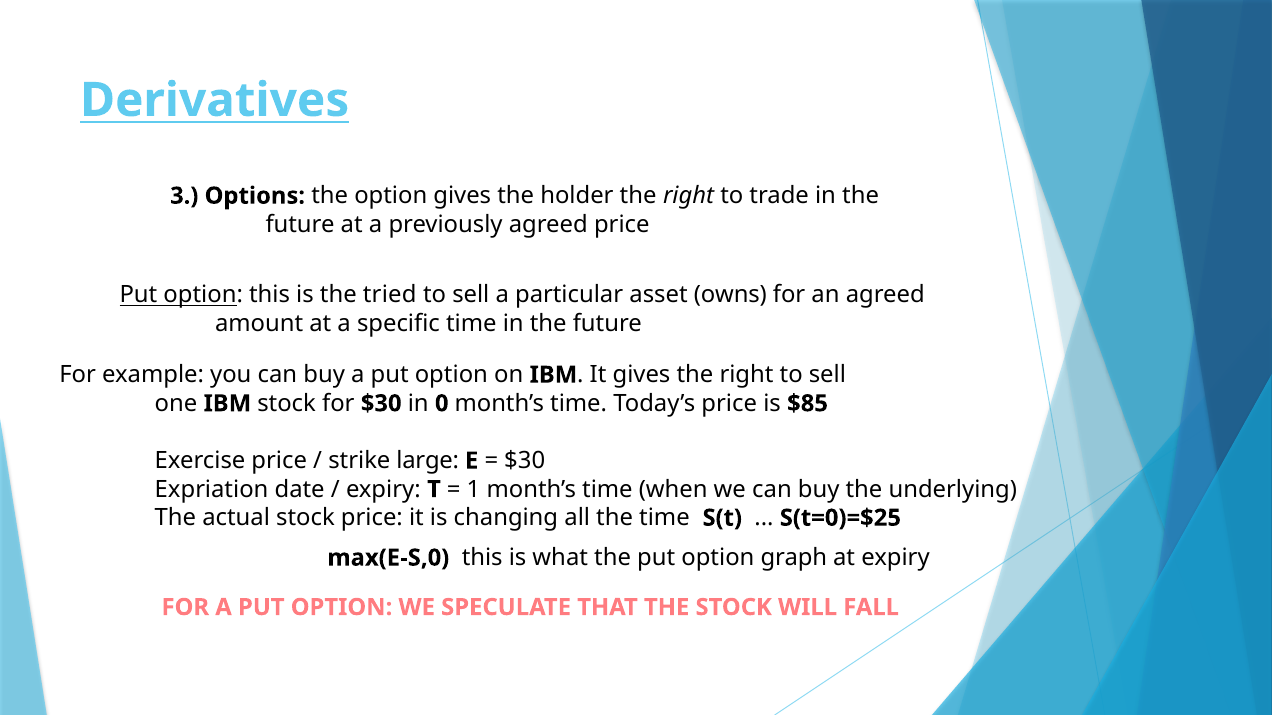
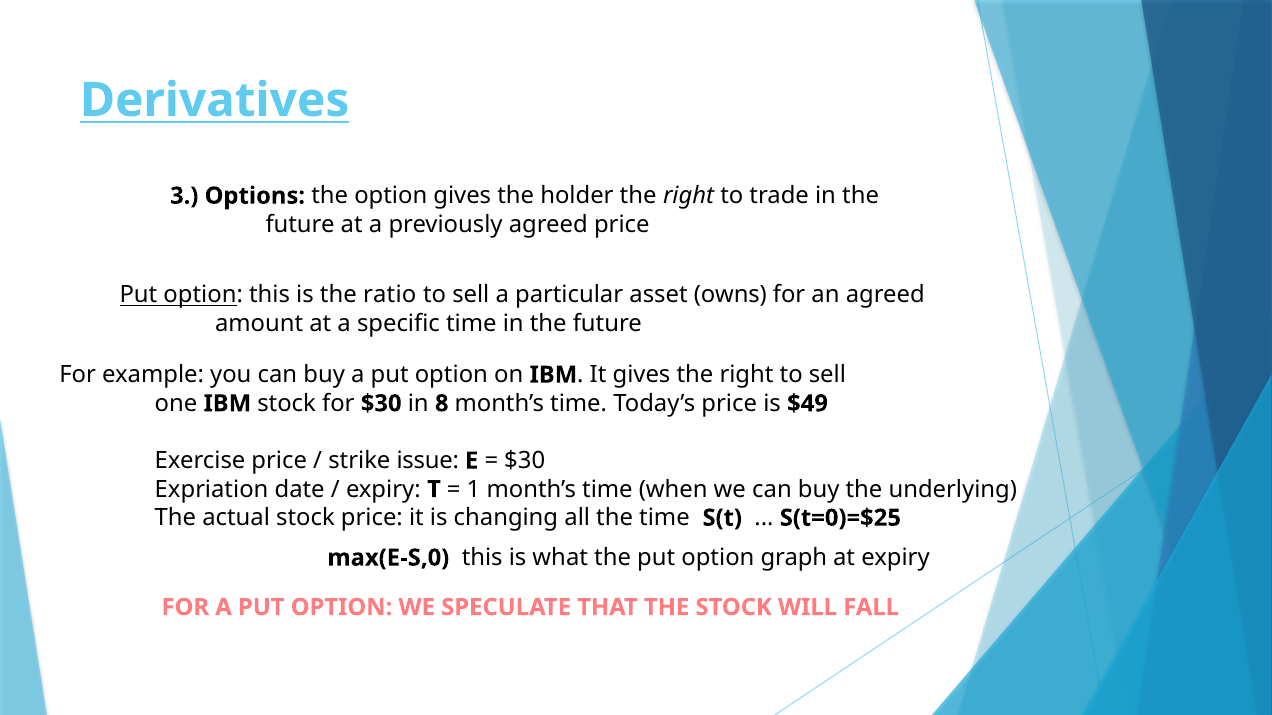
tried: tried -> ratio
0: 0 -> 8
$85: $85 -> $49
large: large -> issue
